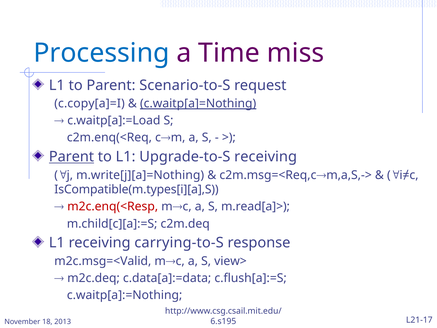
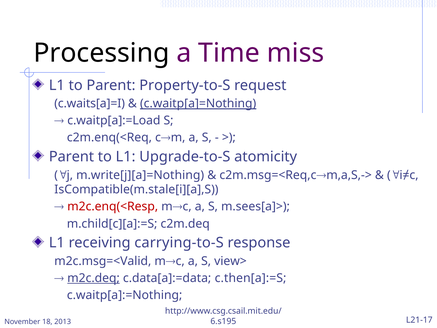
Processing colour: blue -> black
Scenario-to-S: Scenario-to-S -> Property-to-S
c.copy[a]=I: c.copy[a]=I -> c.waits[a]=I
Parent at (71, 157) underline: present -> none
Upgrade-to-S receiving: receiving -> atomicity
IsCompatible(m.types[i][a],S: IsCompatible(m.types[i][a],S -> IsCompatible(m.stale[i][a],S
m.read[a]>: m.read[a]> -> m.sees[a]>
m2c.deq underline: none -> present
c.flush[a]:=S: c.flush[a]:=S -> c.then[a]:=S
